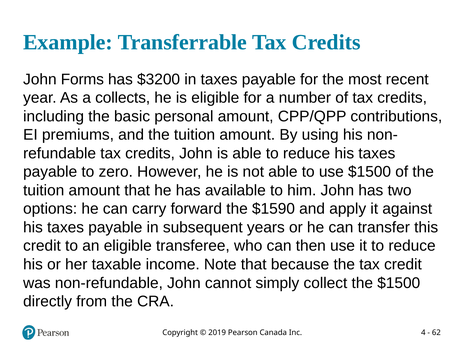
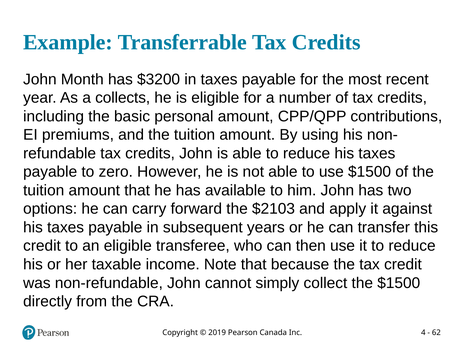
Forms: Forms -> Month
$1590: $1590 -> $2103
